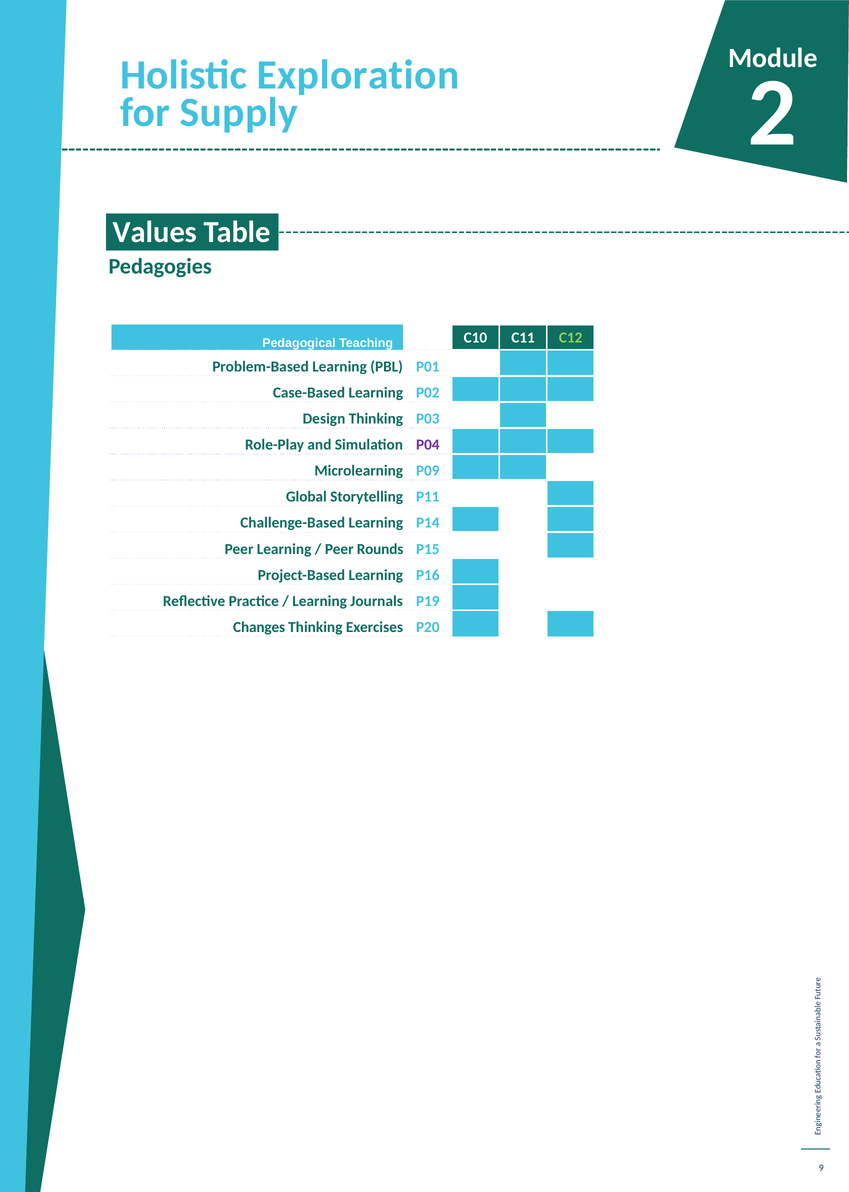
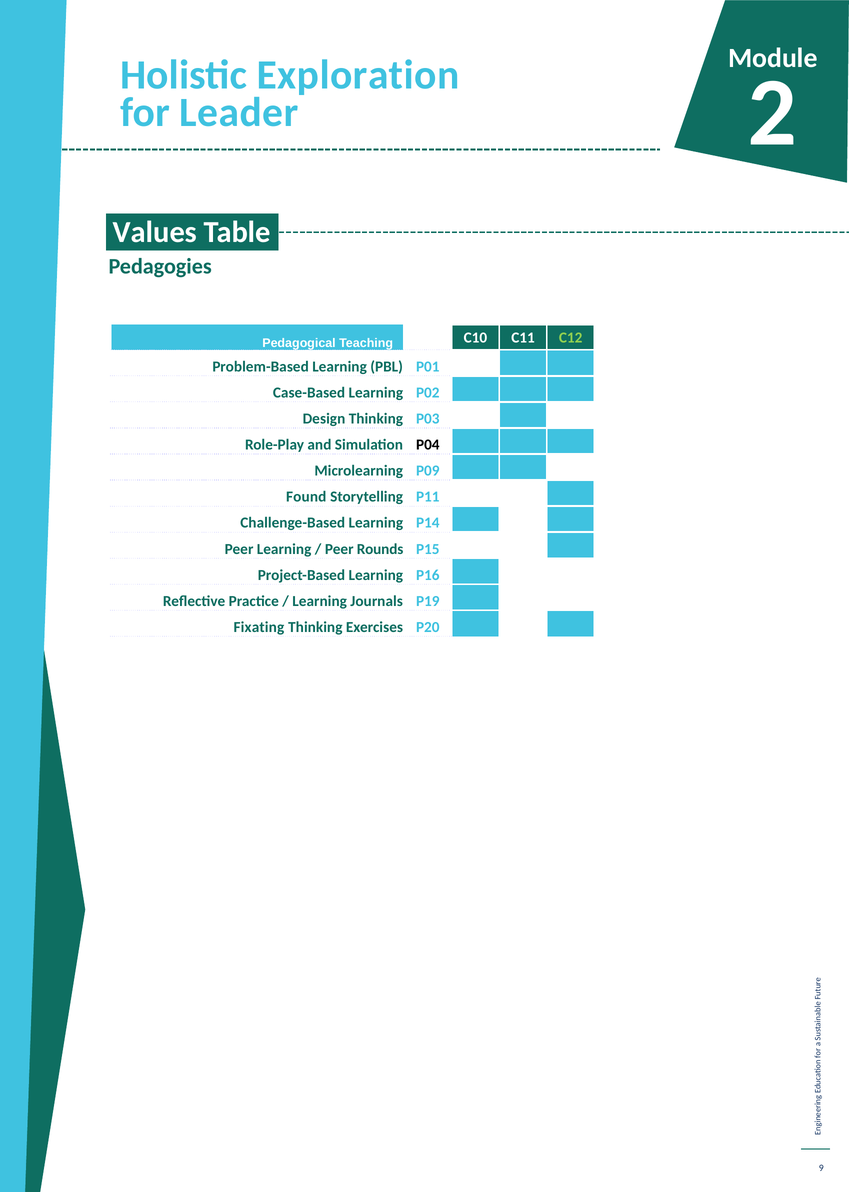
Supply: Supply -> Leader
P04 colour: purple -> black
Global: Global -> Found
Changes: Changes -> Fixating
